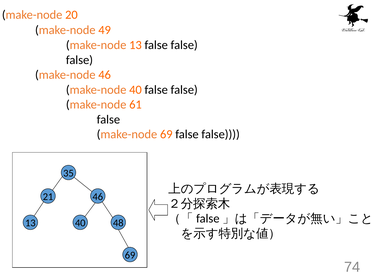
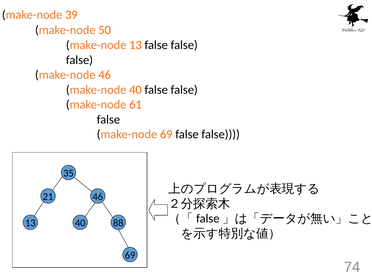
20: 20 -> 39
49: 49 -> 50
48: 48 -> 88
